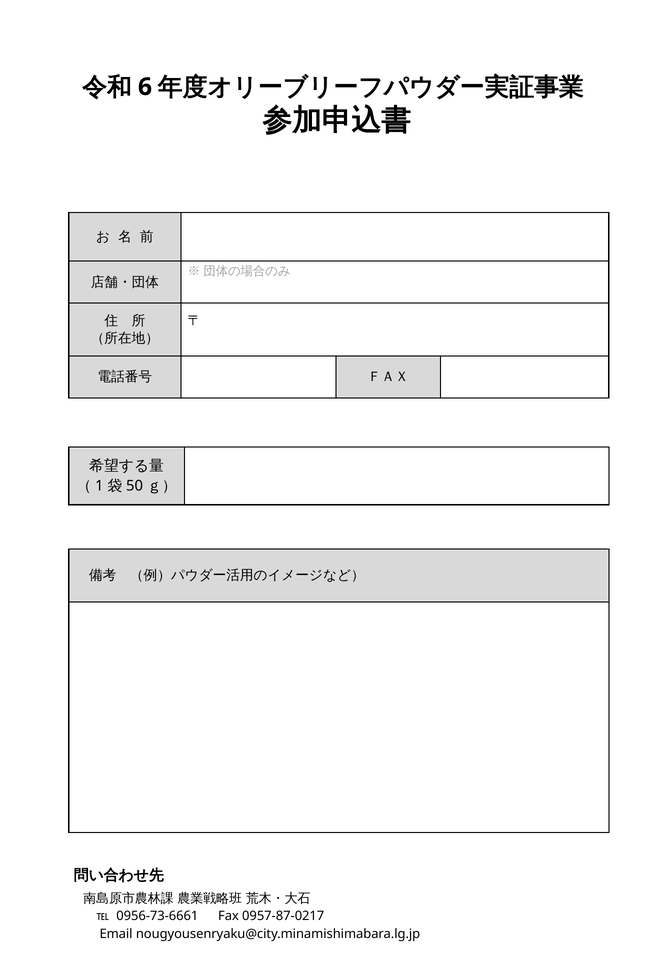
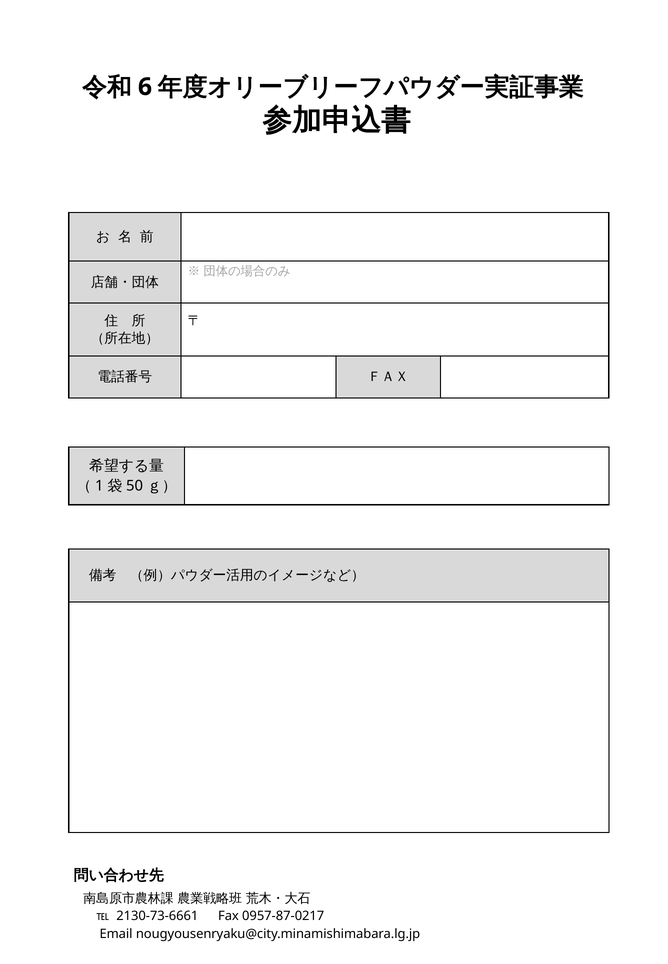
0956-73-6661: 0956-73-6661 -> 2130-73-6661
